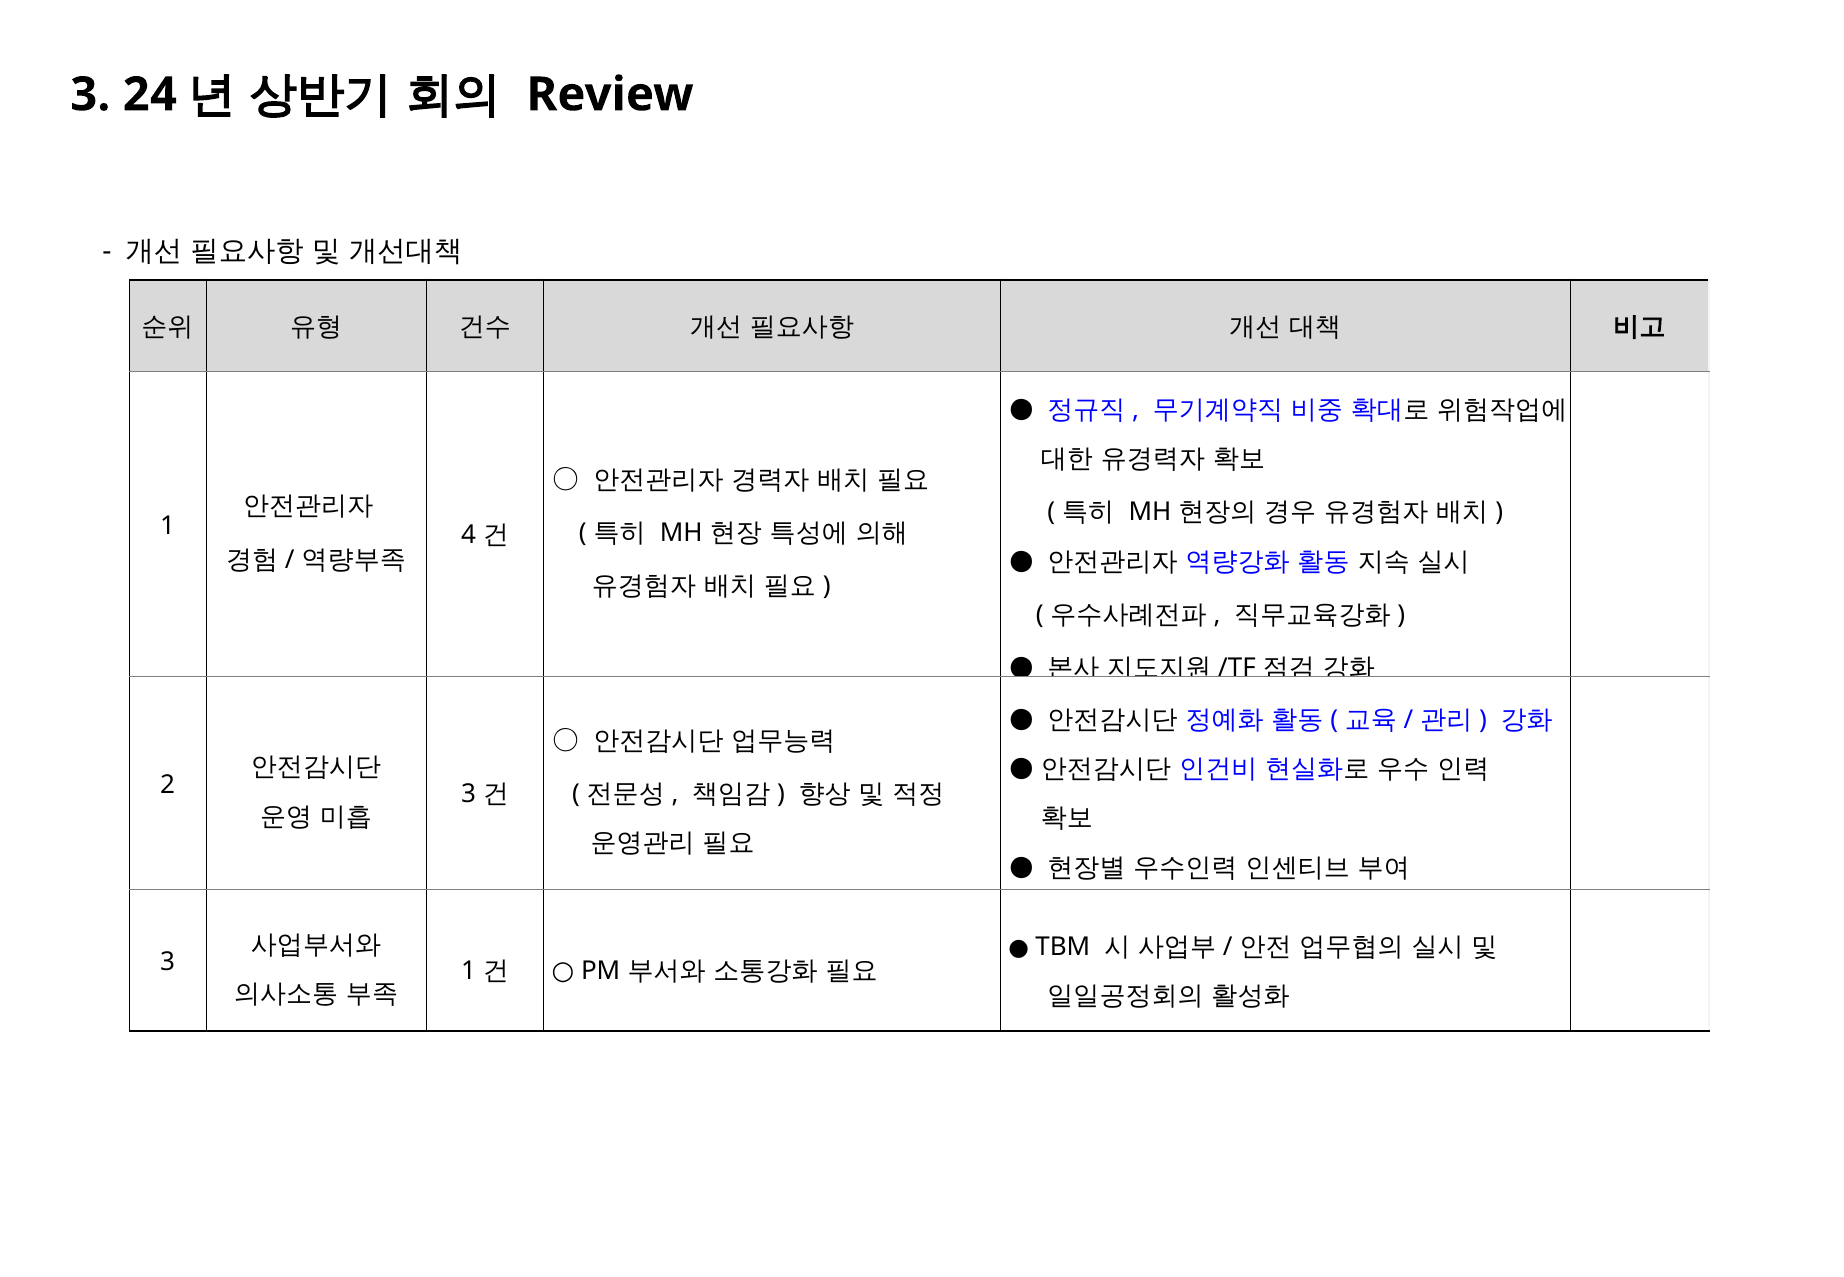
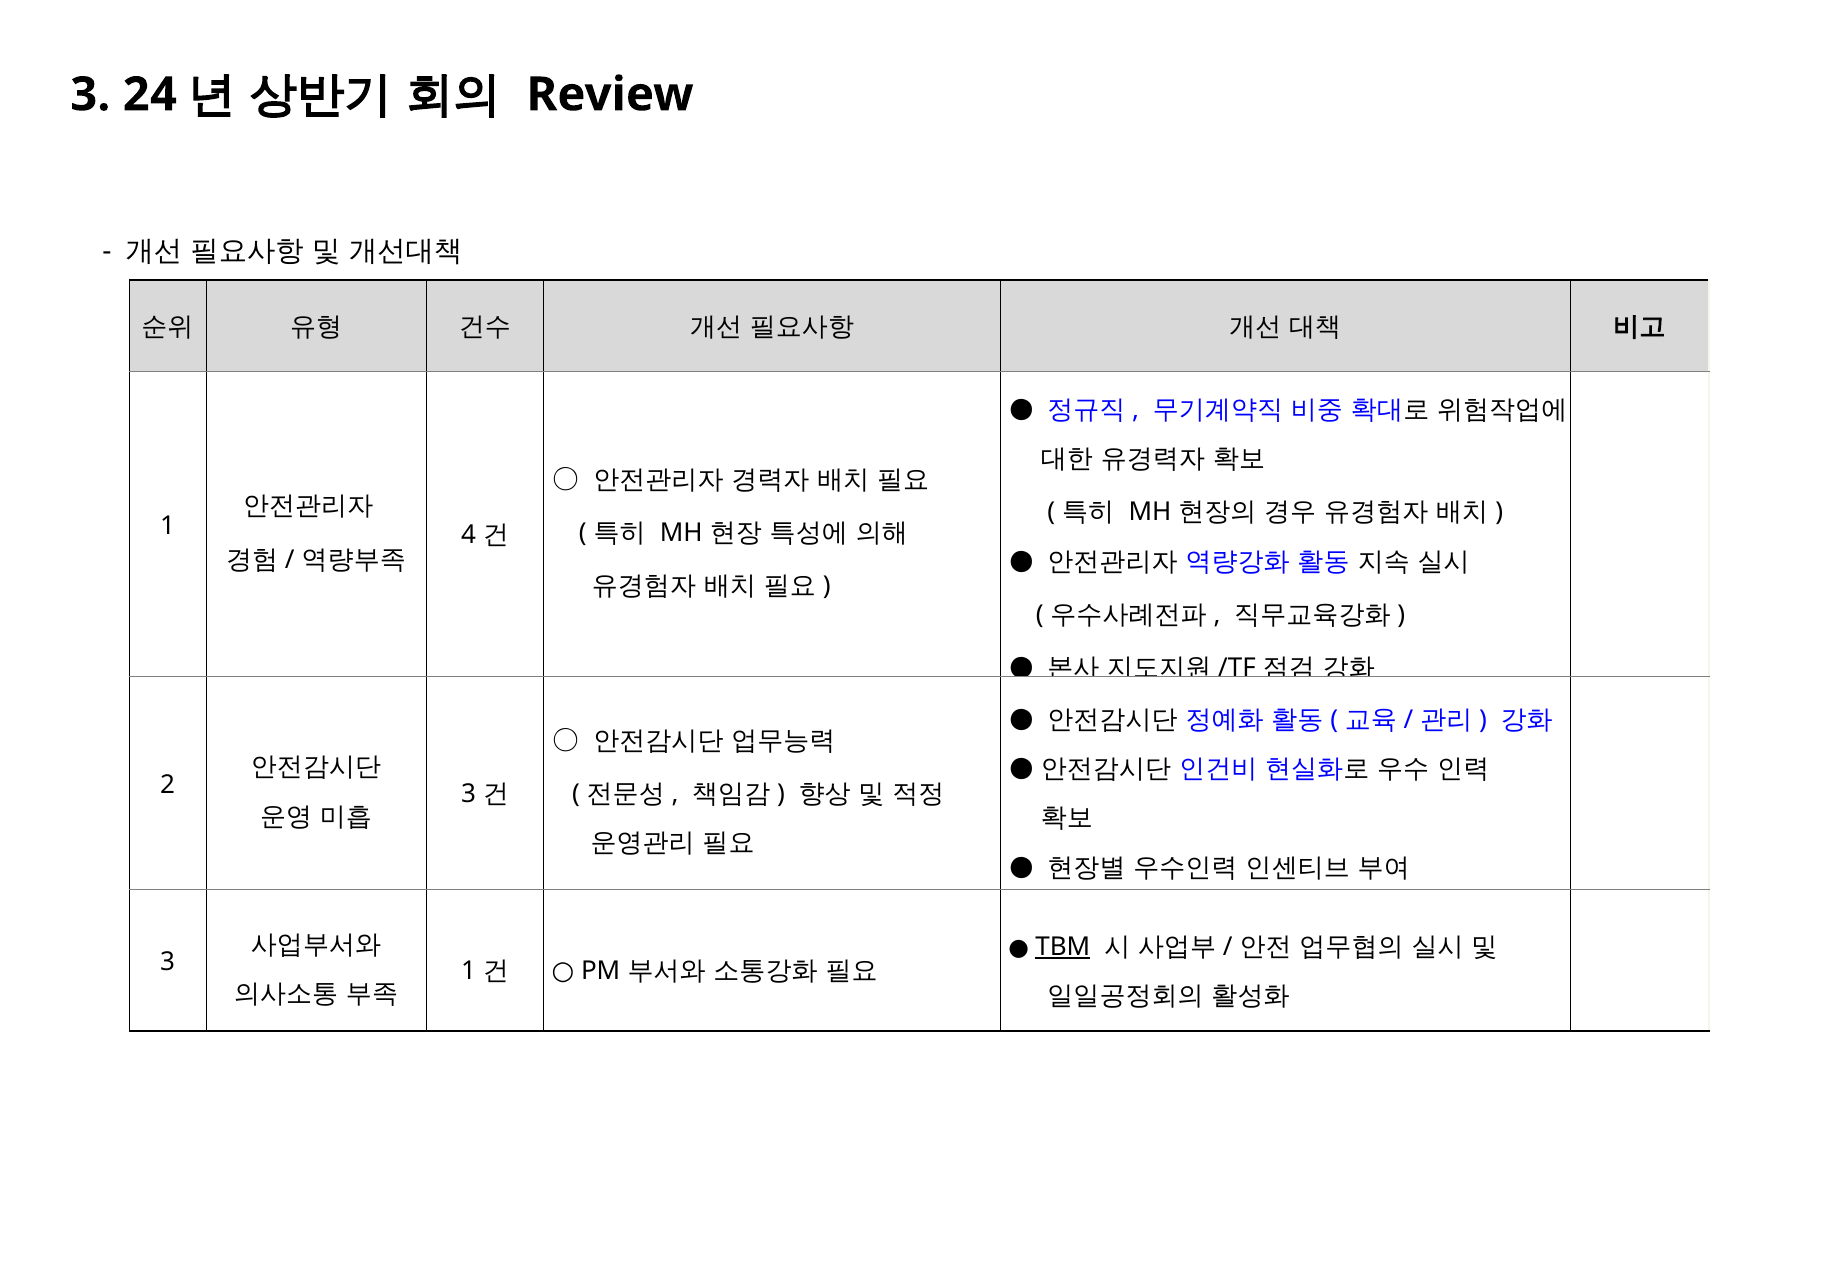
TBM underline: none -> present
